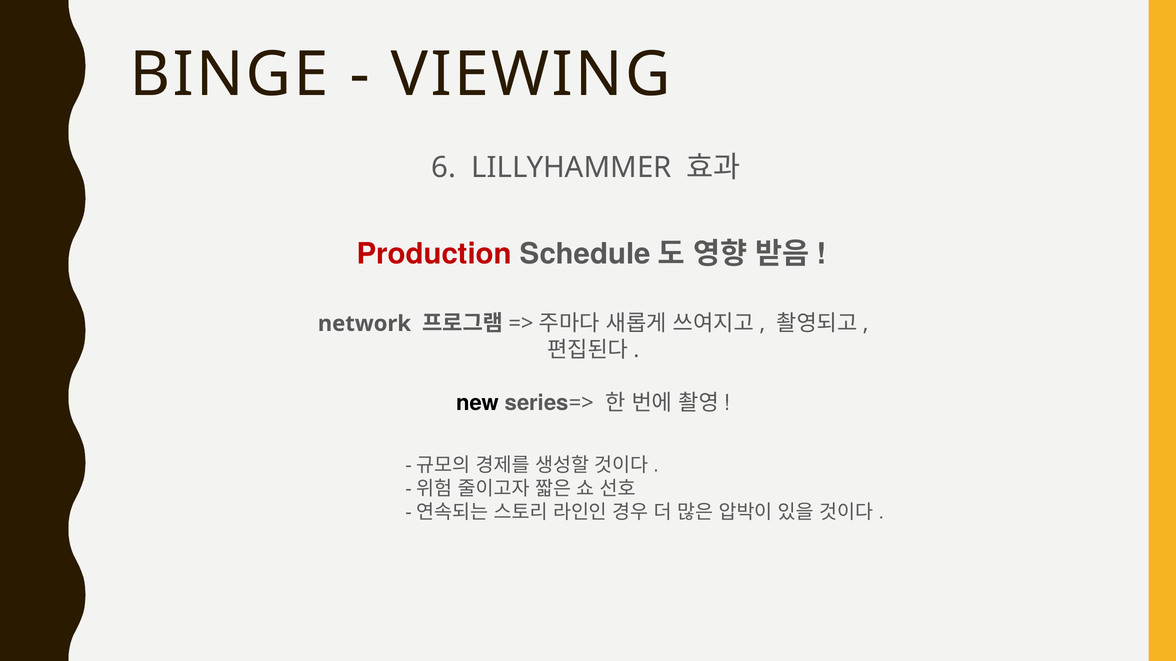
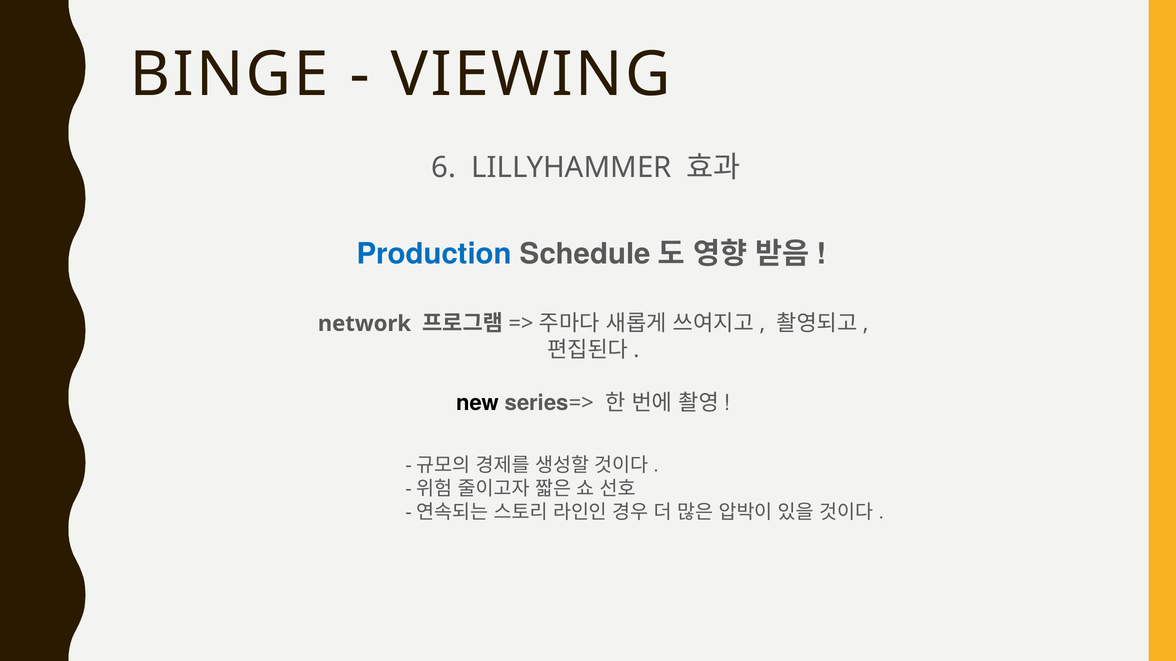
Production colour: red -> blue
